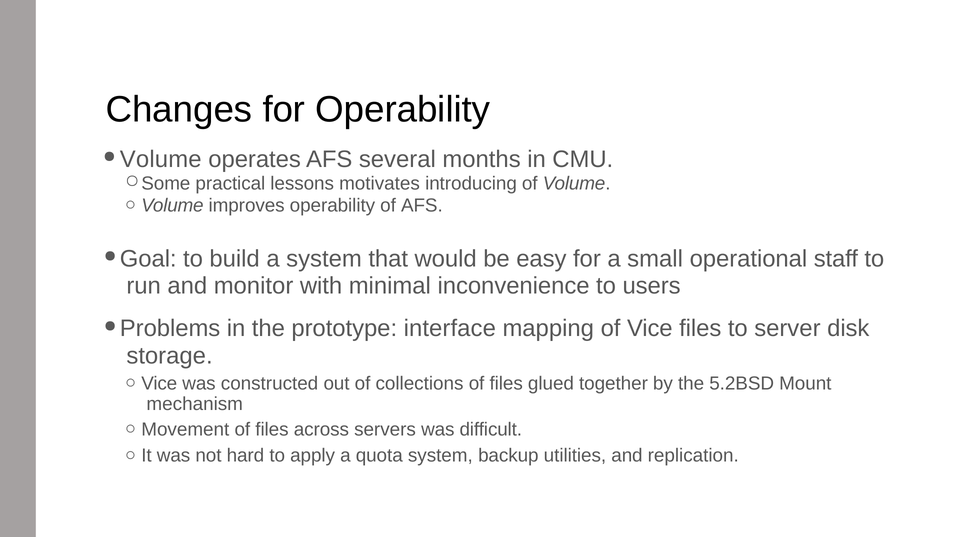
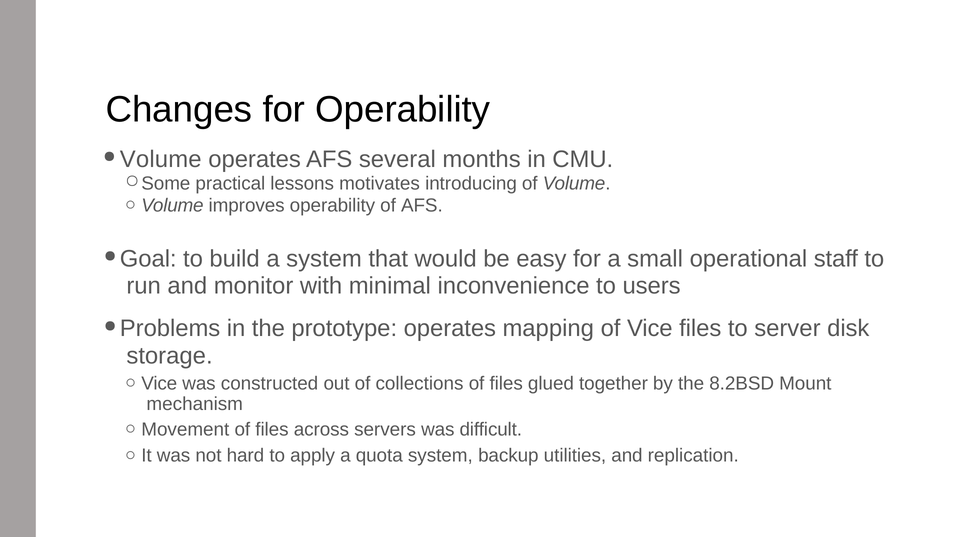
prototype interface: interface -> operates
5.2BSD: 5.2BSD -> 8.2BSD
